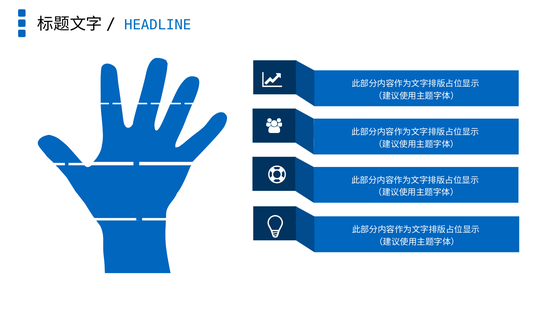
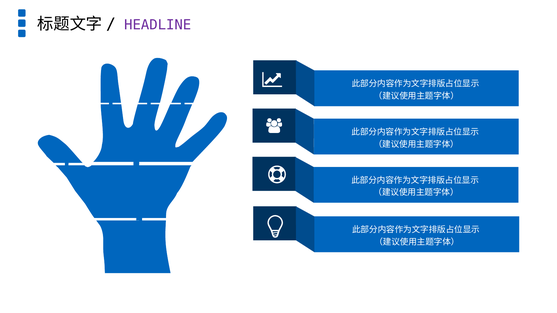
HEADLINE colour: blue -> purple
